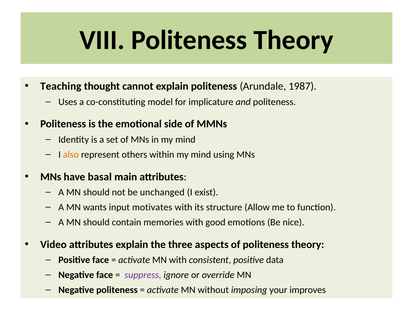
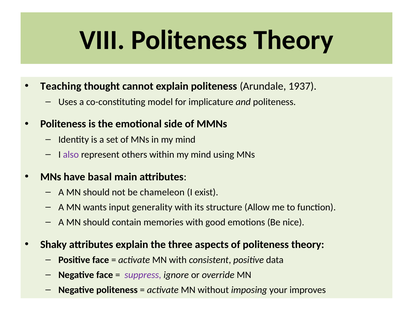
1987: 1987 -> 1937
also colour: orange -> purple
unchanged: unchanged -> chameleon
motivates: motivates -> generality
Video: Video -> Shaky
